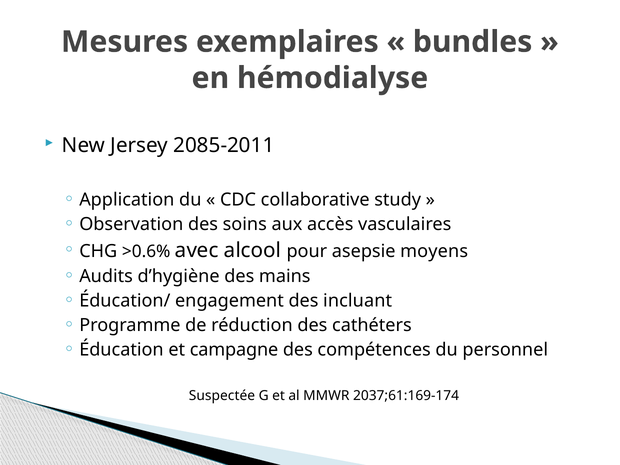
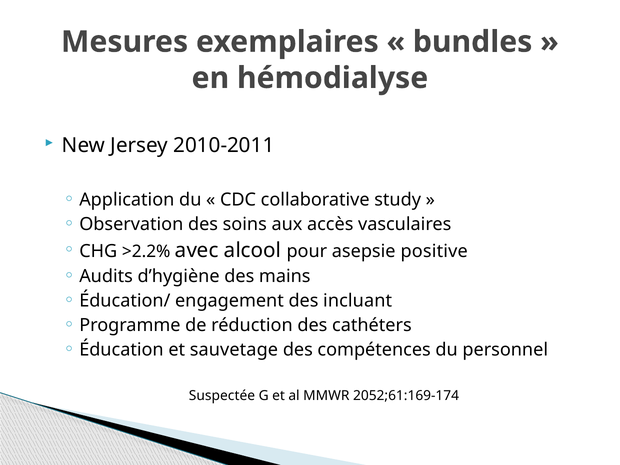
2085-2011: 2085-2011 -> 2010-2011
>0.6%: >0.6% -> >2.2%
moyens: moyens -> positive
campagne: campagne -> sauvetage
2037;61:169-174: 2037;61:169-174 -> 2052;61:169-174
